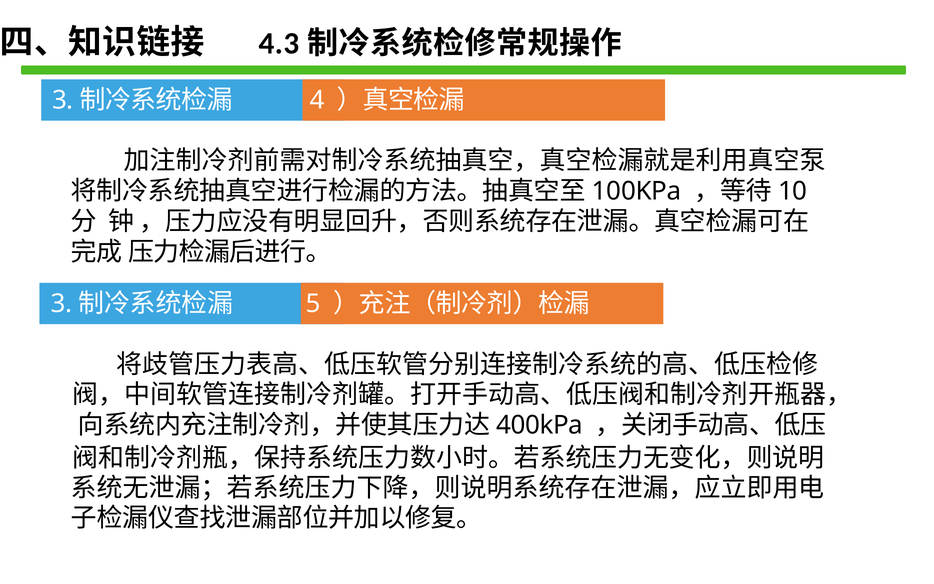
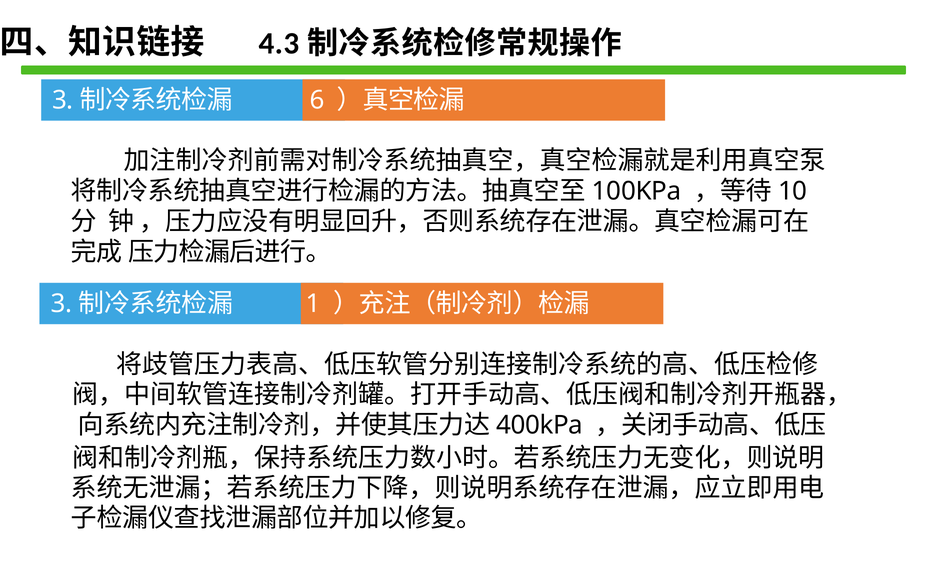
4: 4 -> 6
5: 5 -> 1
